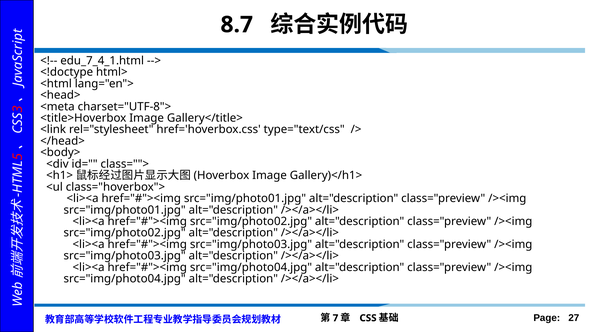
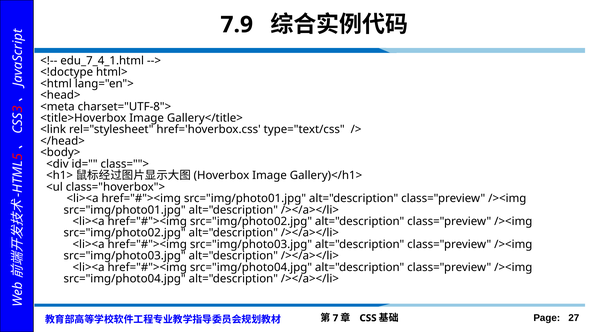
8.7: 8.7 -> 7.9
